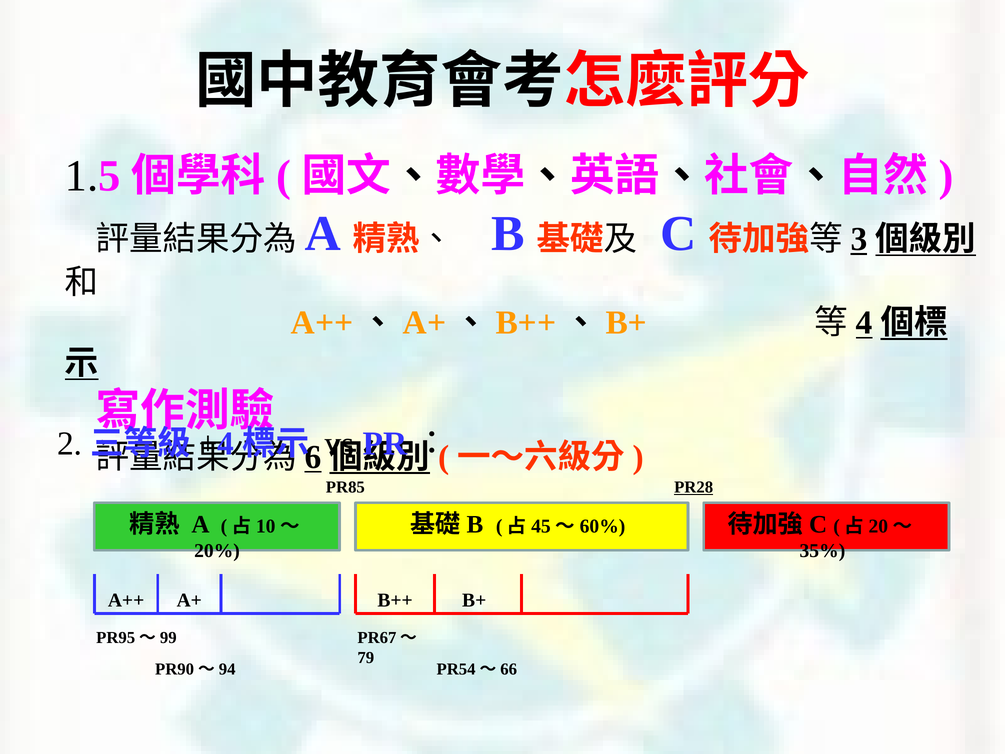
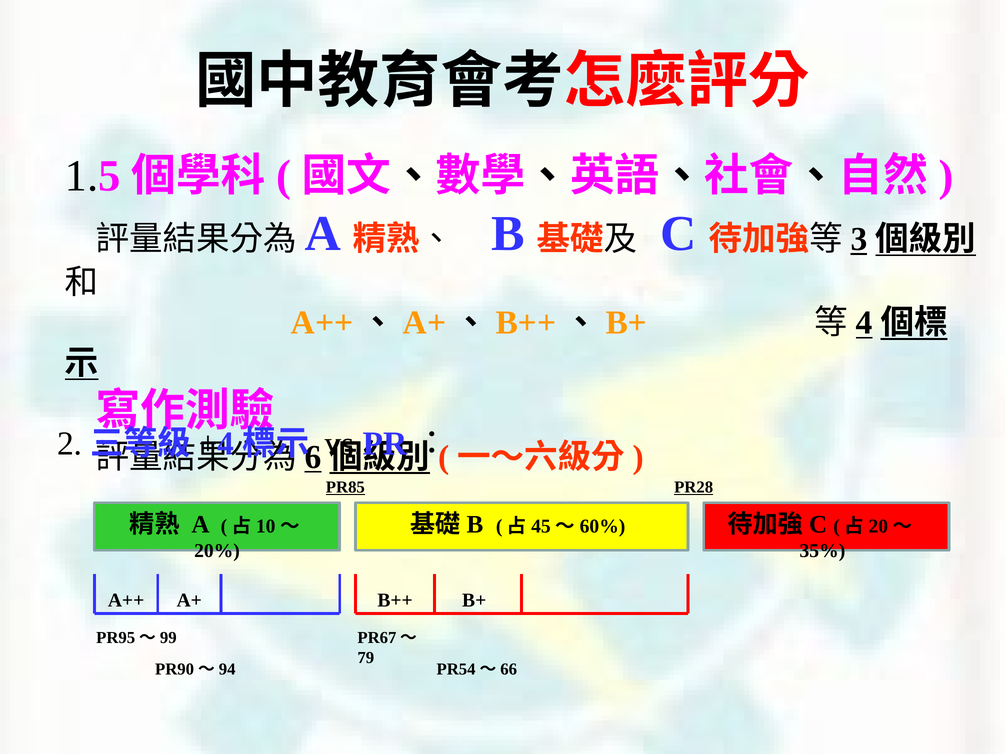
PR85 underline: none -> present
